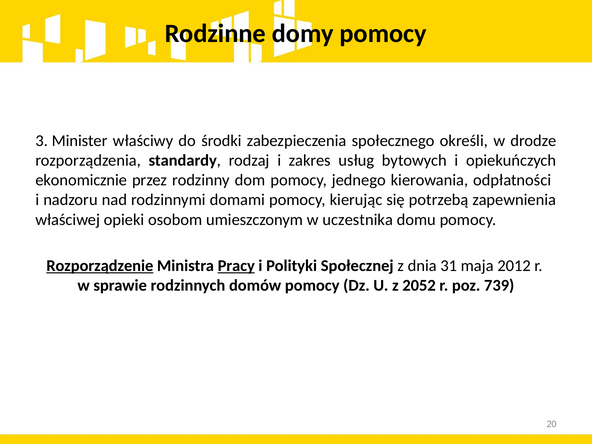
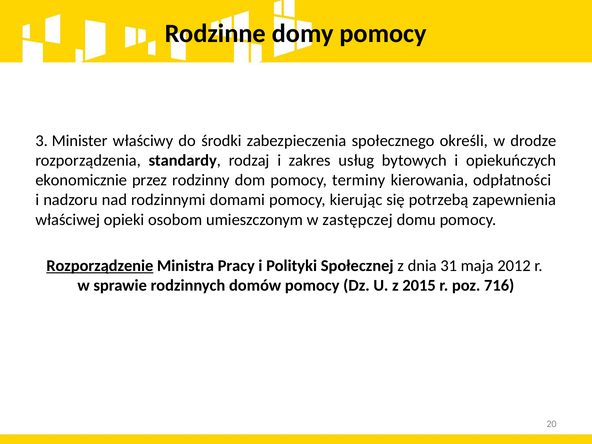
jednego: jednego -> terminy
uczestnika: uczestnika -> zastępczej
Pracy underline: present -> none
2052: 2052 -> 2015
739: 739 -> 716
